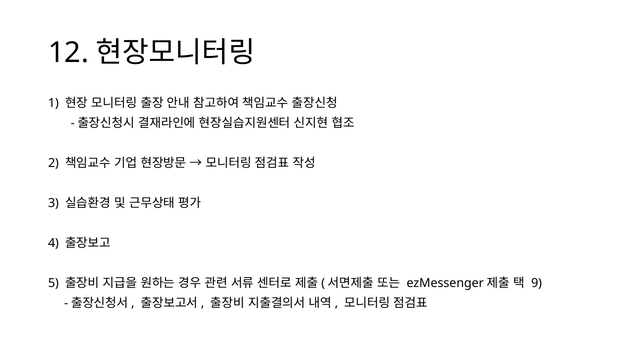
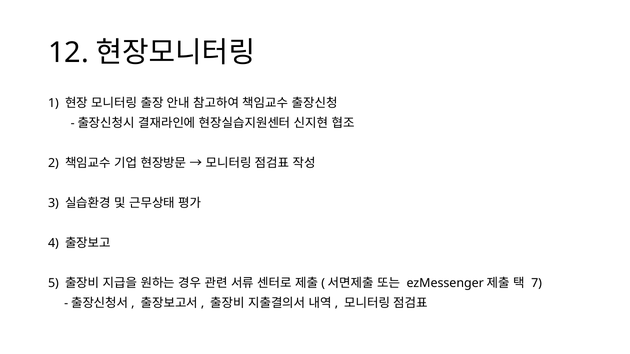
9: 9 -> 7
